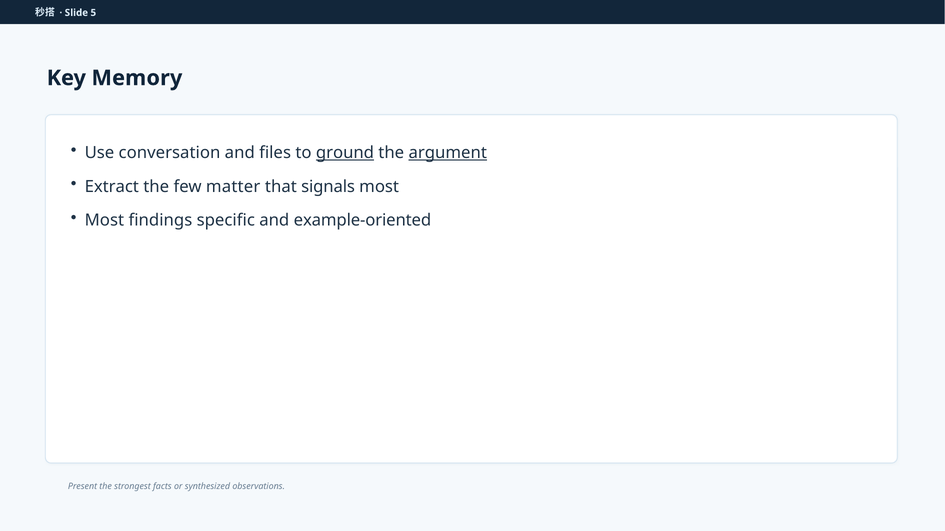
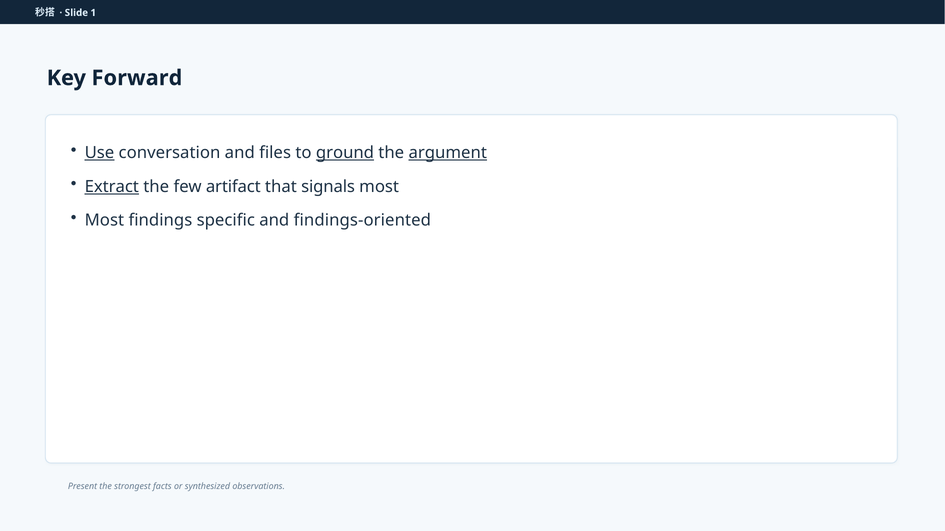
5: 5 -> 1
Memory: Memory -> Forward
Use underline: none -> present
Extract underline: none -> present
matter: matter -> artifact
example-oriented: example-oriented -> findings-oriented
